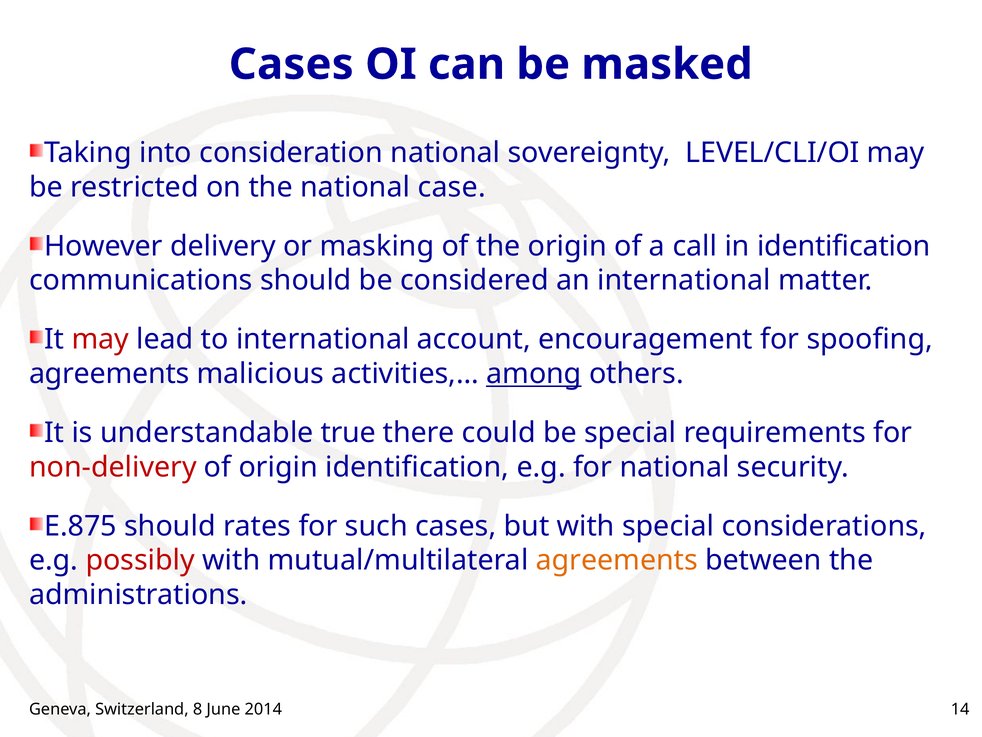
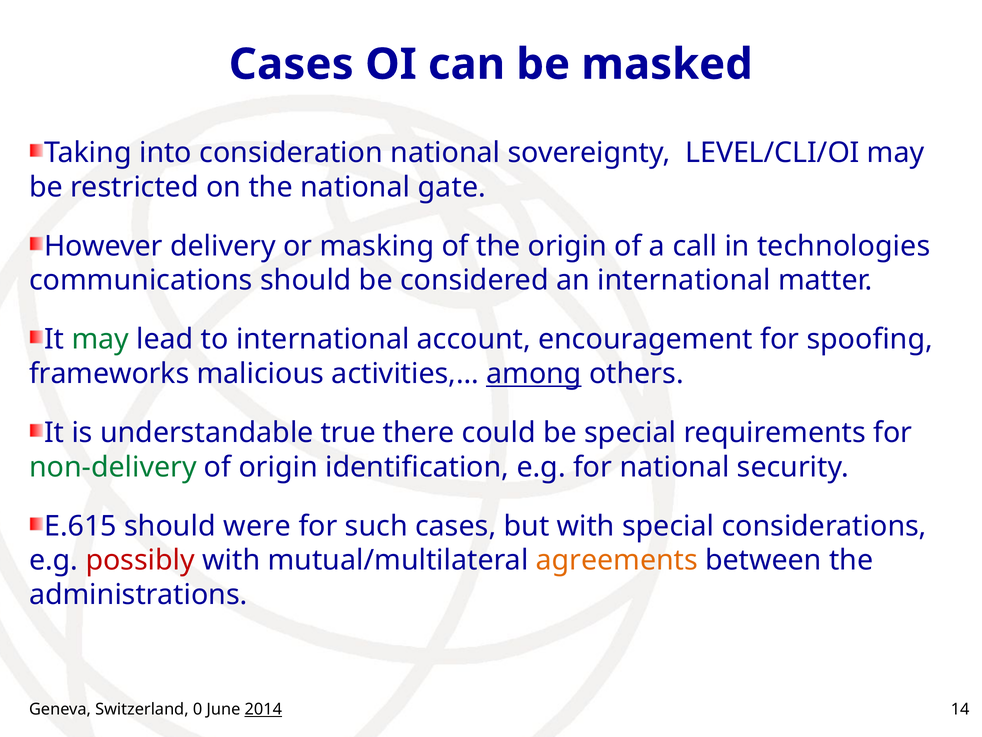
case: case -> gate
in identification: identification -> technologies
may at (100, 339) colour: red -> green
agreements at (109, 374): agreements -> frameworks
non-delivery colour: red -> green
E.875: E.875 -> E.615
rates: rates -> were
8: 8 -> 0
2014 underline: none -> present
